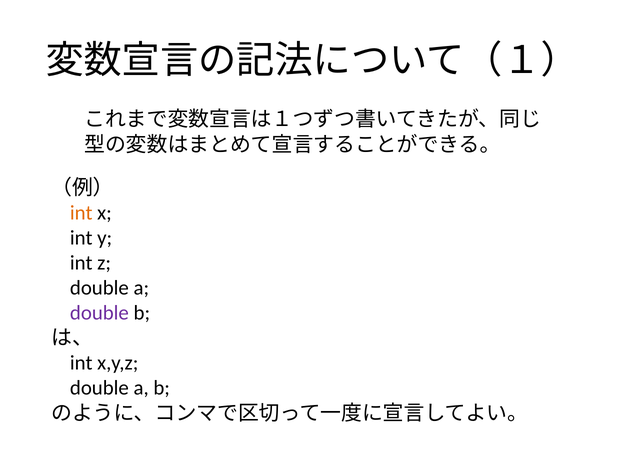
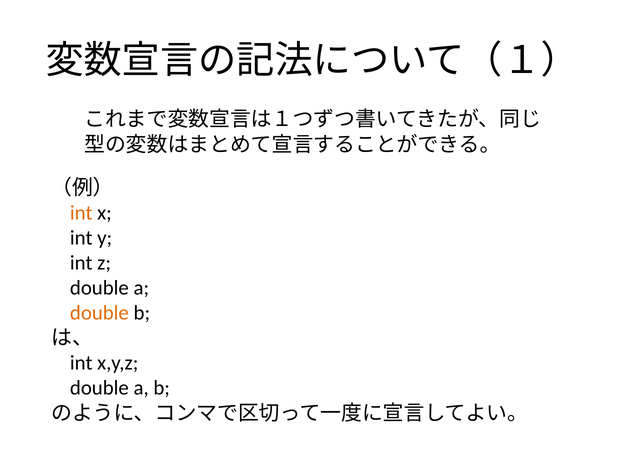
double at (99, 313) colour: purple -> orange
